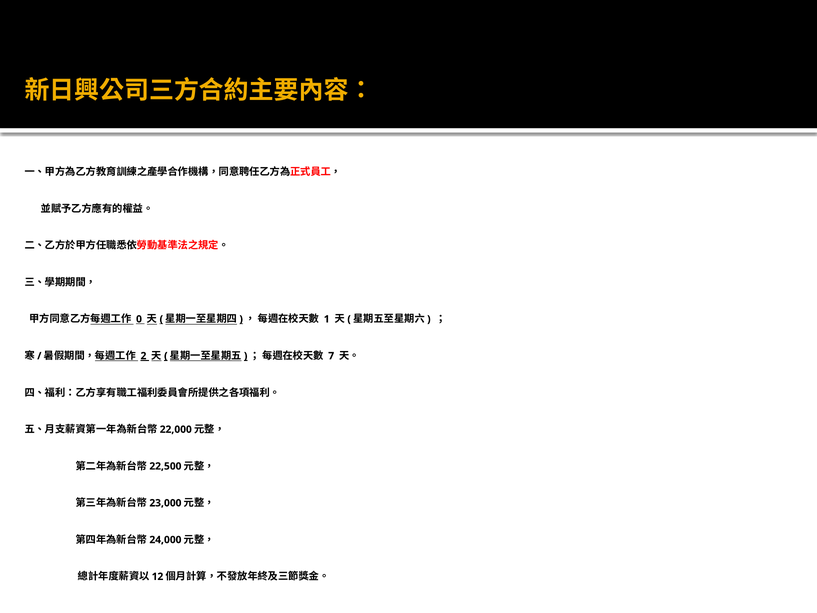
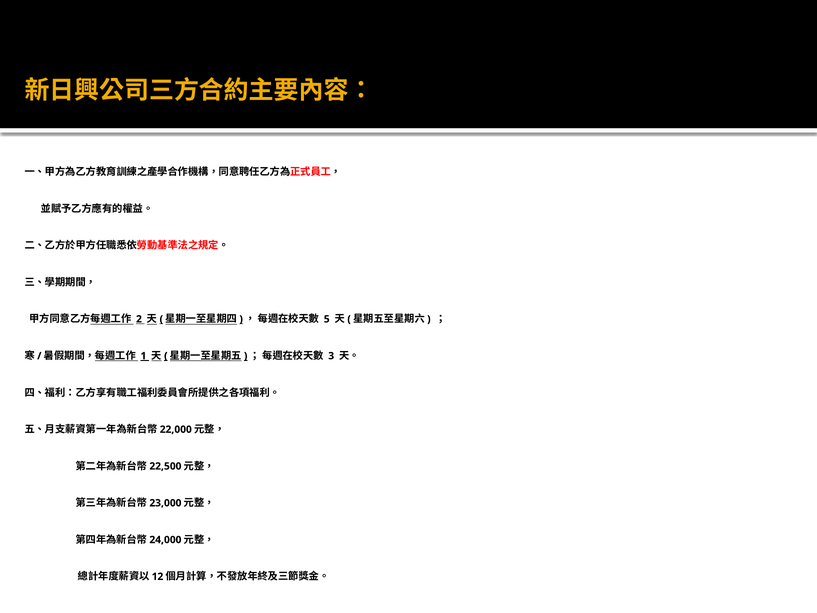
0: 0 -> 2
1: 1 -> 5
2: 2 -> 1
7: 7 -> 3
